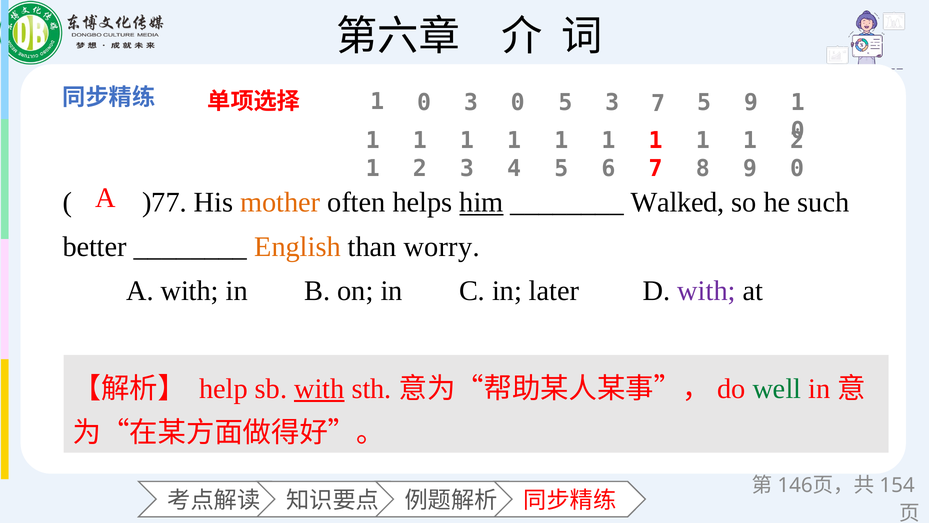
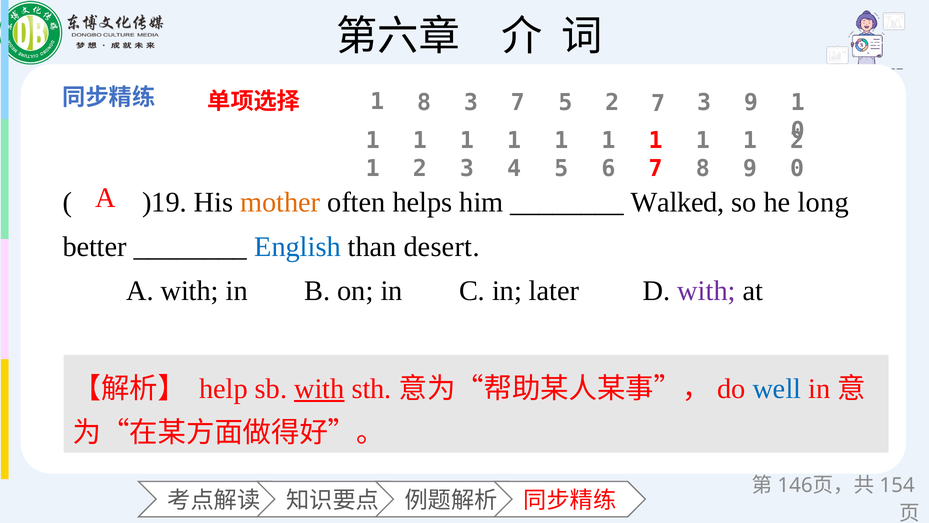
0 at (424, 103): 0 -> 8
3 0: 0 -> 7
5 3: 3 -> 2
7 5: 5 -> 3
)77: )77 -> )19
him underline: present -> none
such: such -> long
English colour: orange -> blue
worry: worry -> desert
well colour: green -> blue
